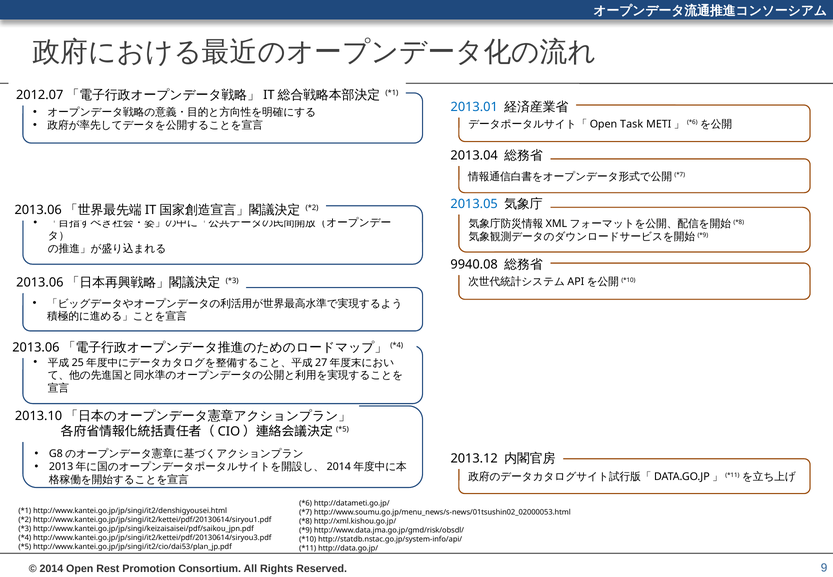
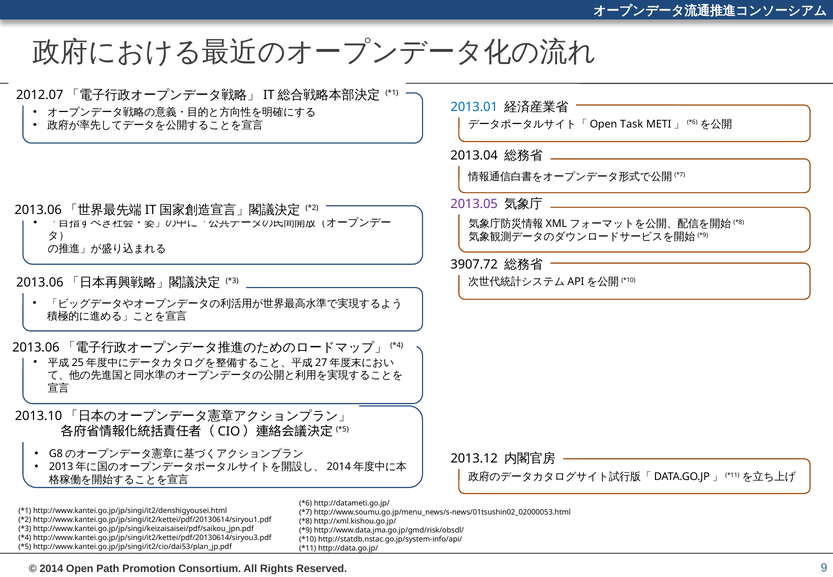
2013.05 colour: blue -> purple
9940.08: 9940.08 -> 3907.72
Rest: Rest -> Path
